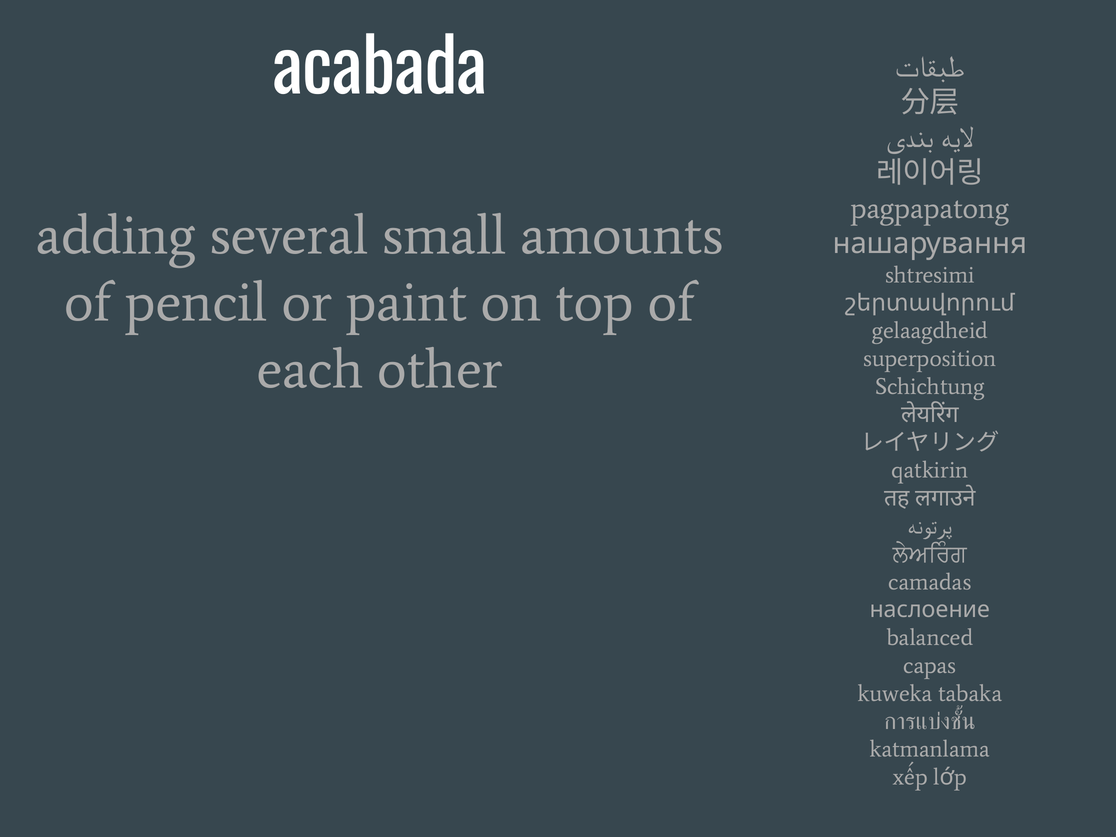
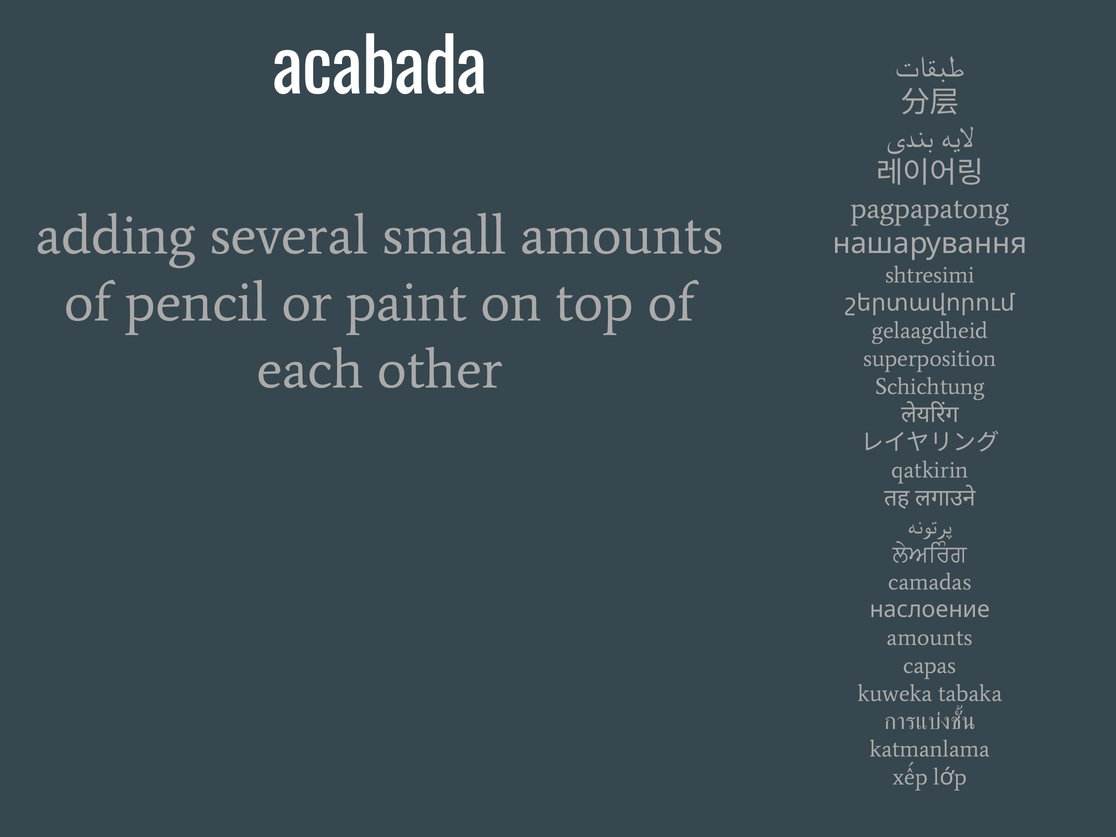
balanced at (930, 638): balanced -> amounts
